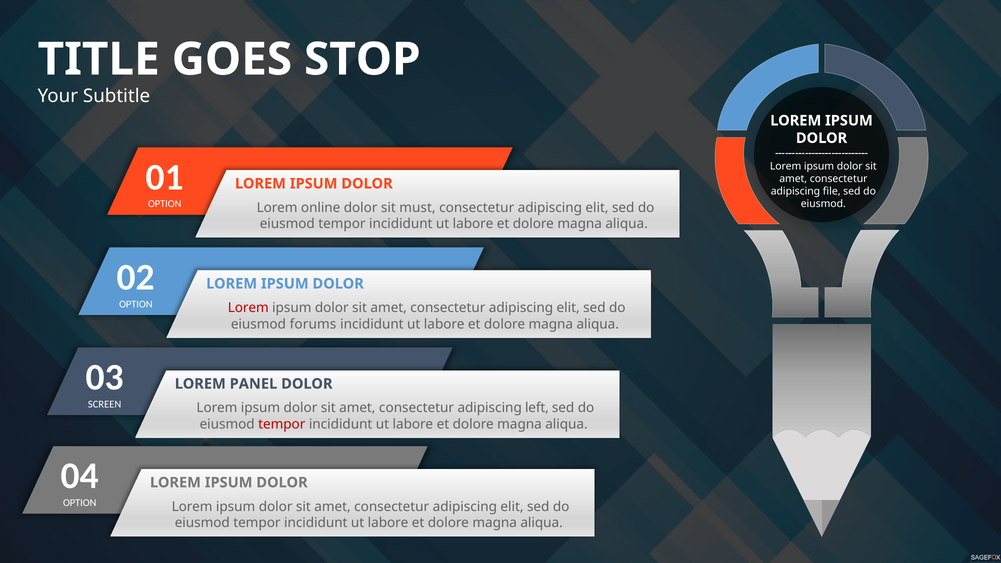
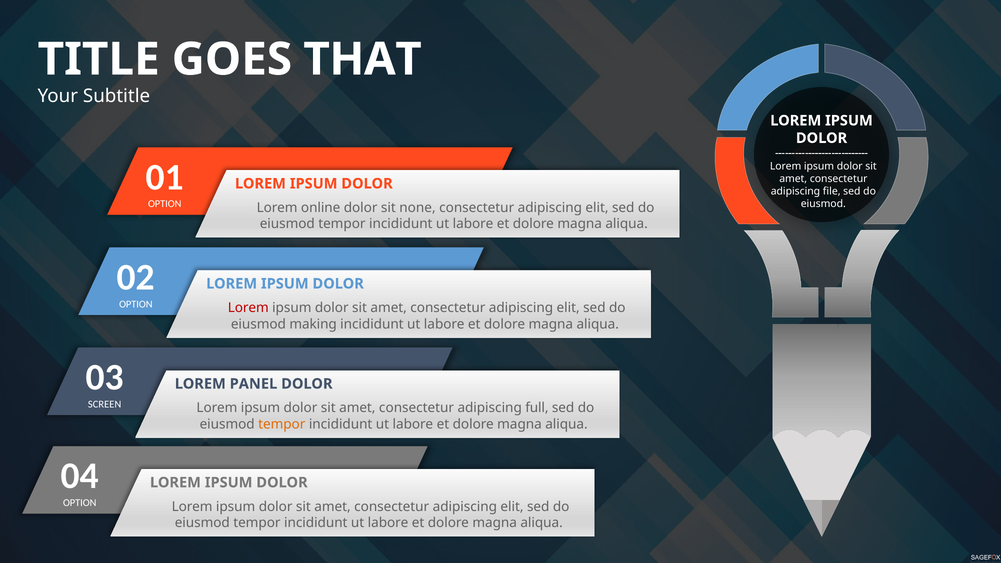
STOP: STOP -> THAT
must: must -> none
forums: forums -> making
left: left -> full
tempor at (282, 424) colour: red -> orange
